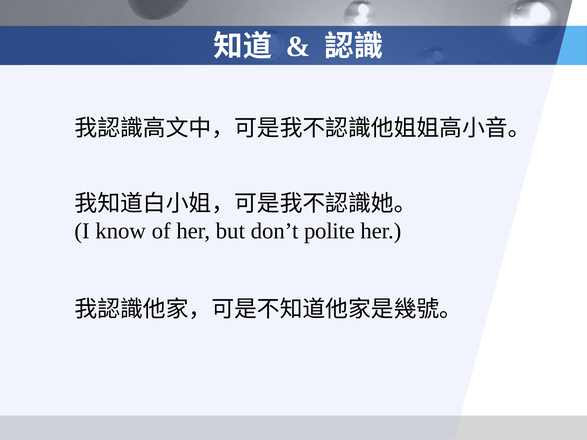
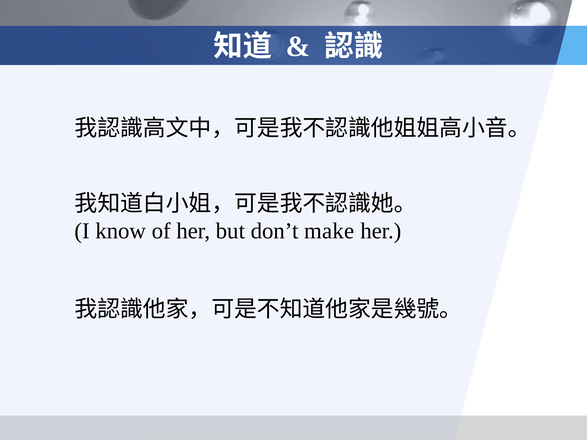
polite: polite -> make
